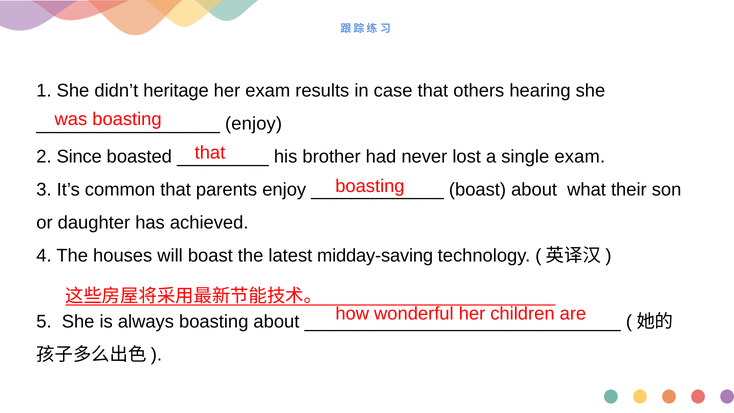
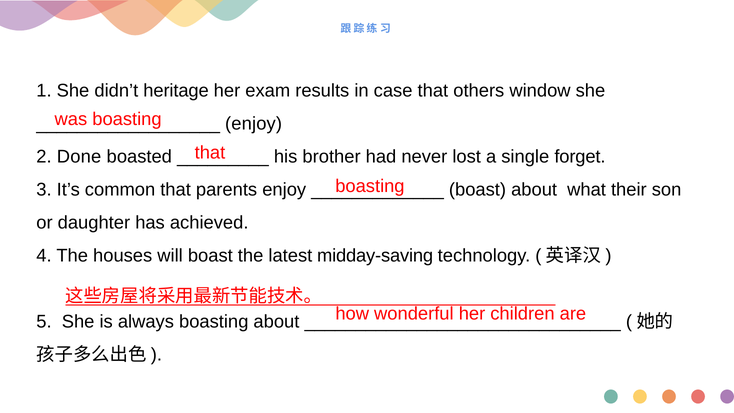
hearing: hearing -> window
Since: Since -> Done
single exam: exam -> forget
